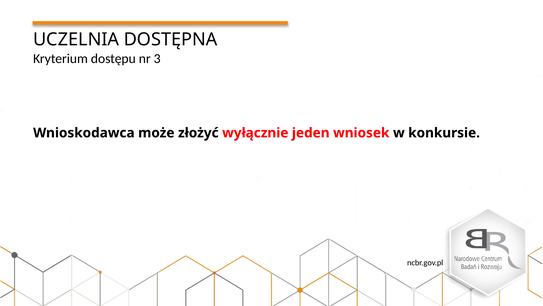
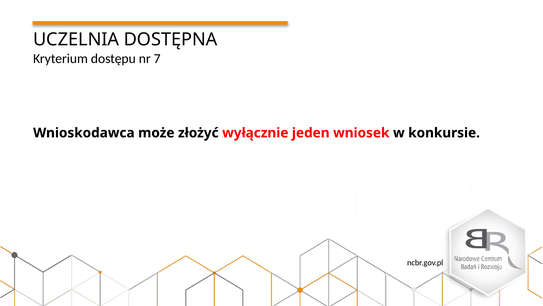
3: 3 -> 7
